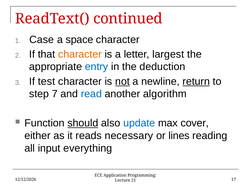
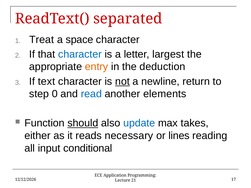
continued: continued -> separated
Case: Case -> Treat
character at (80, 54) colour: orange -> blue
entry colour: blue -> orange
test: test -> text
return underline: present -> none
7: 7 -> 0
algorithm: algorithm -> elements
cover: cover -> takes
everything: everything -> conditional
